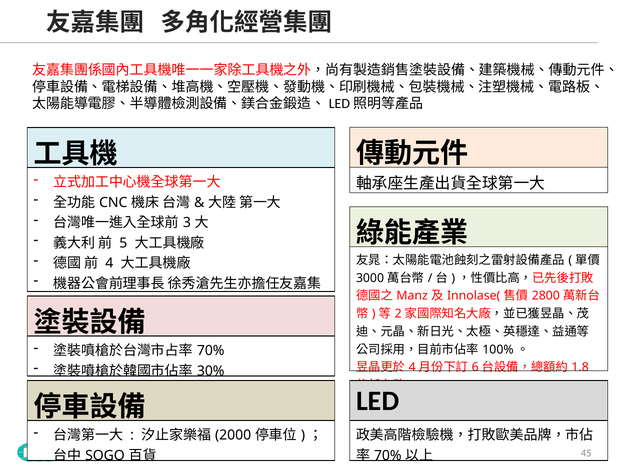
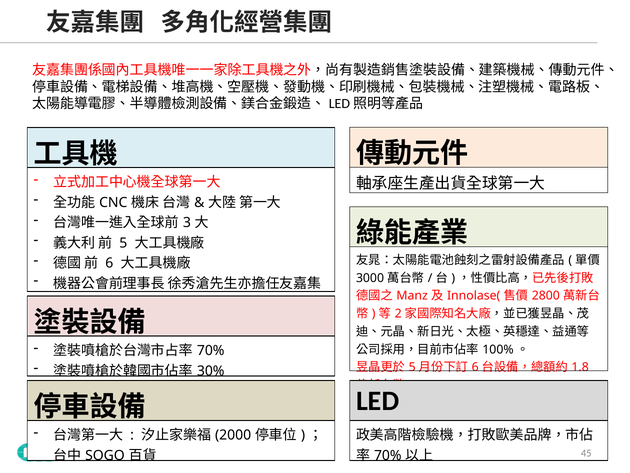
4 at (109, 263): 4 -> 6
4 at (412, 367): 4 -> 5
